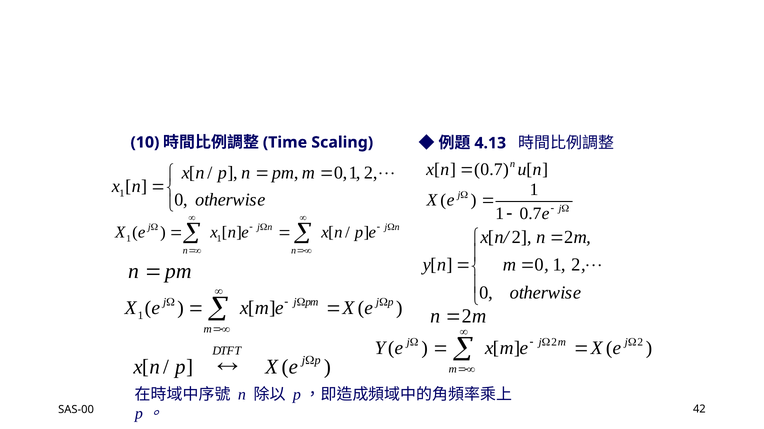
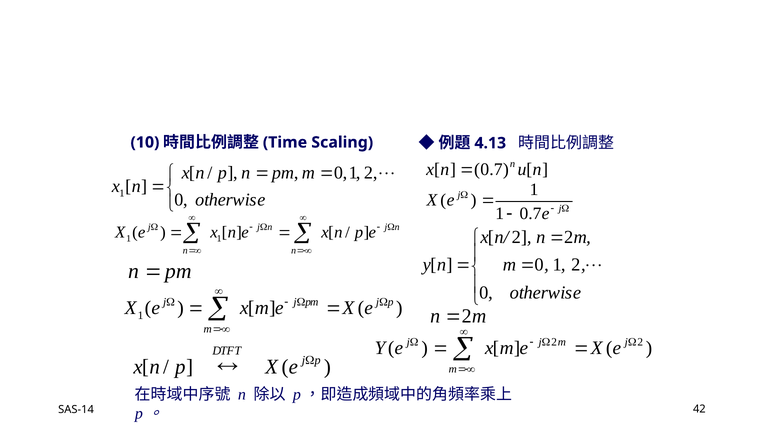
SAS-00: SAS-00 -> SAS-14
